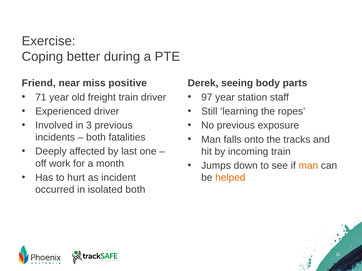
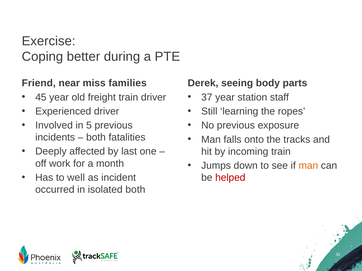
positive: positive -> families
71: 71 -> 45
97: 97 -> 37
3: 3 -> 5
hurt: hurt -> well
helped colour: orange -> red
